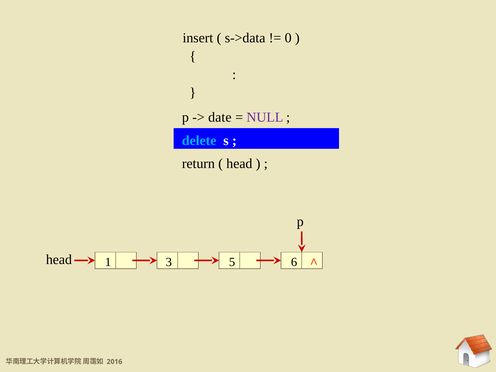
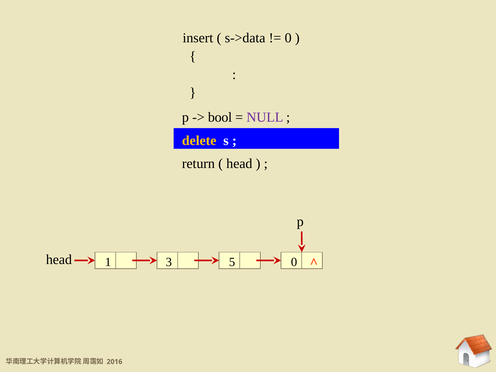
date: date -> bool
delete colour: light blue -> yellow
5 6: 6 -> 0
